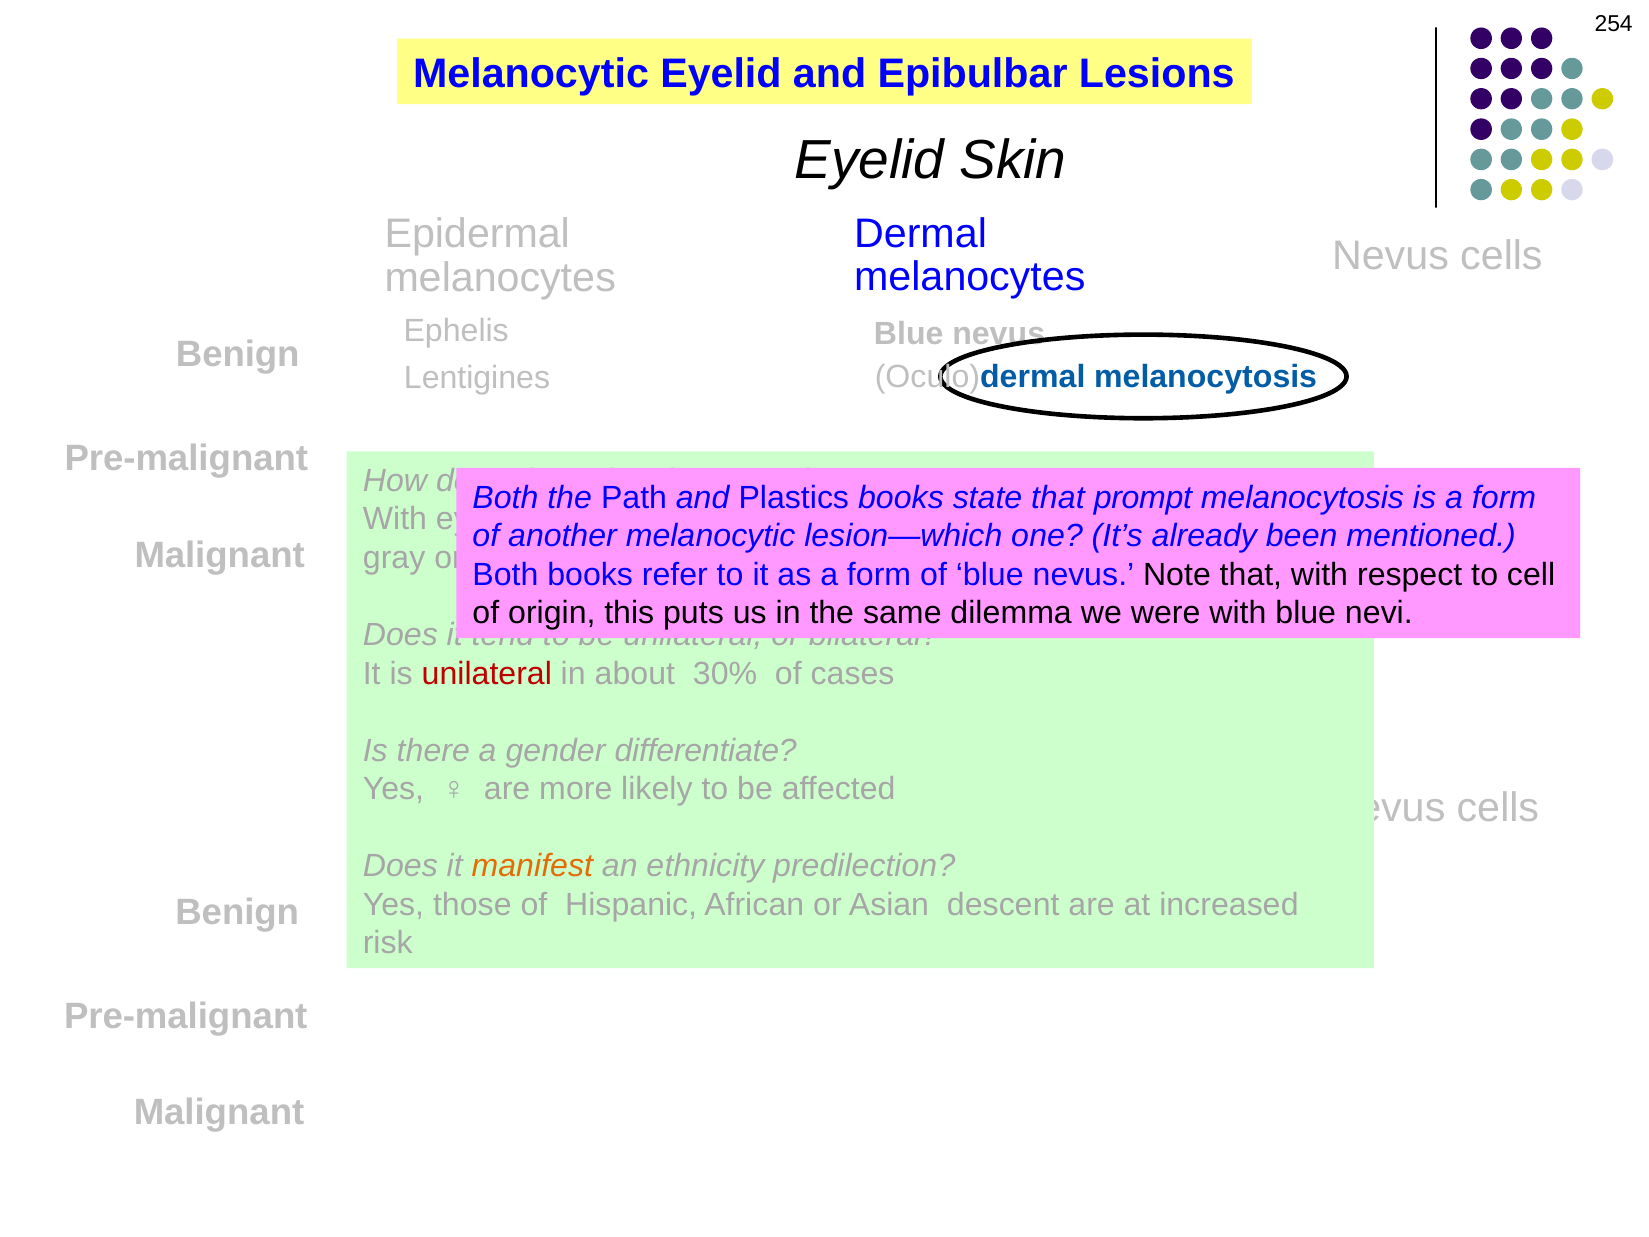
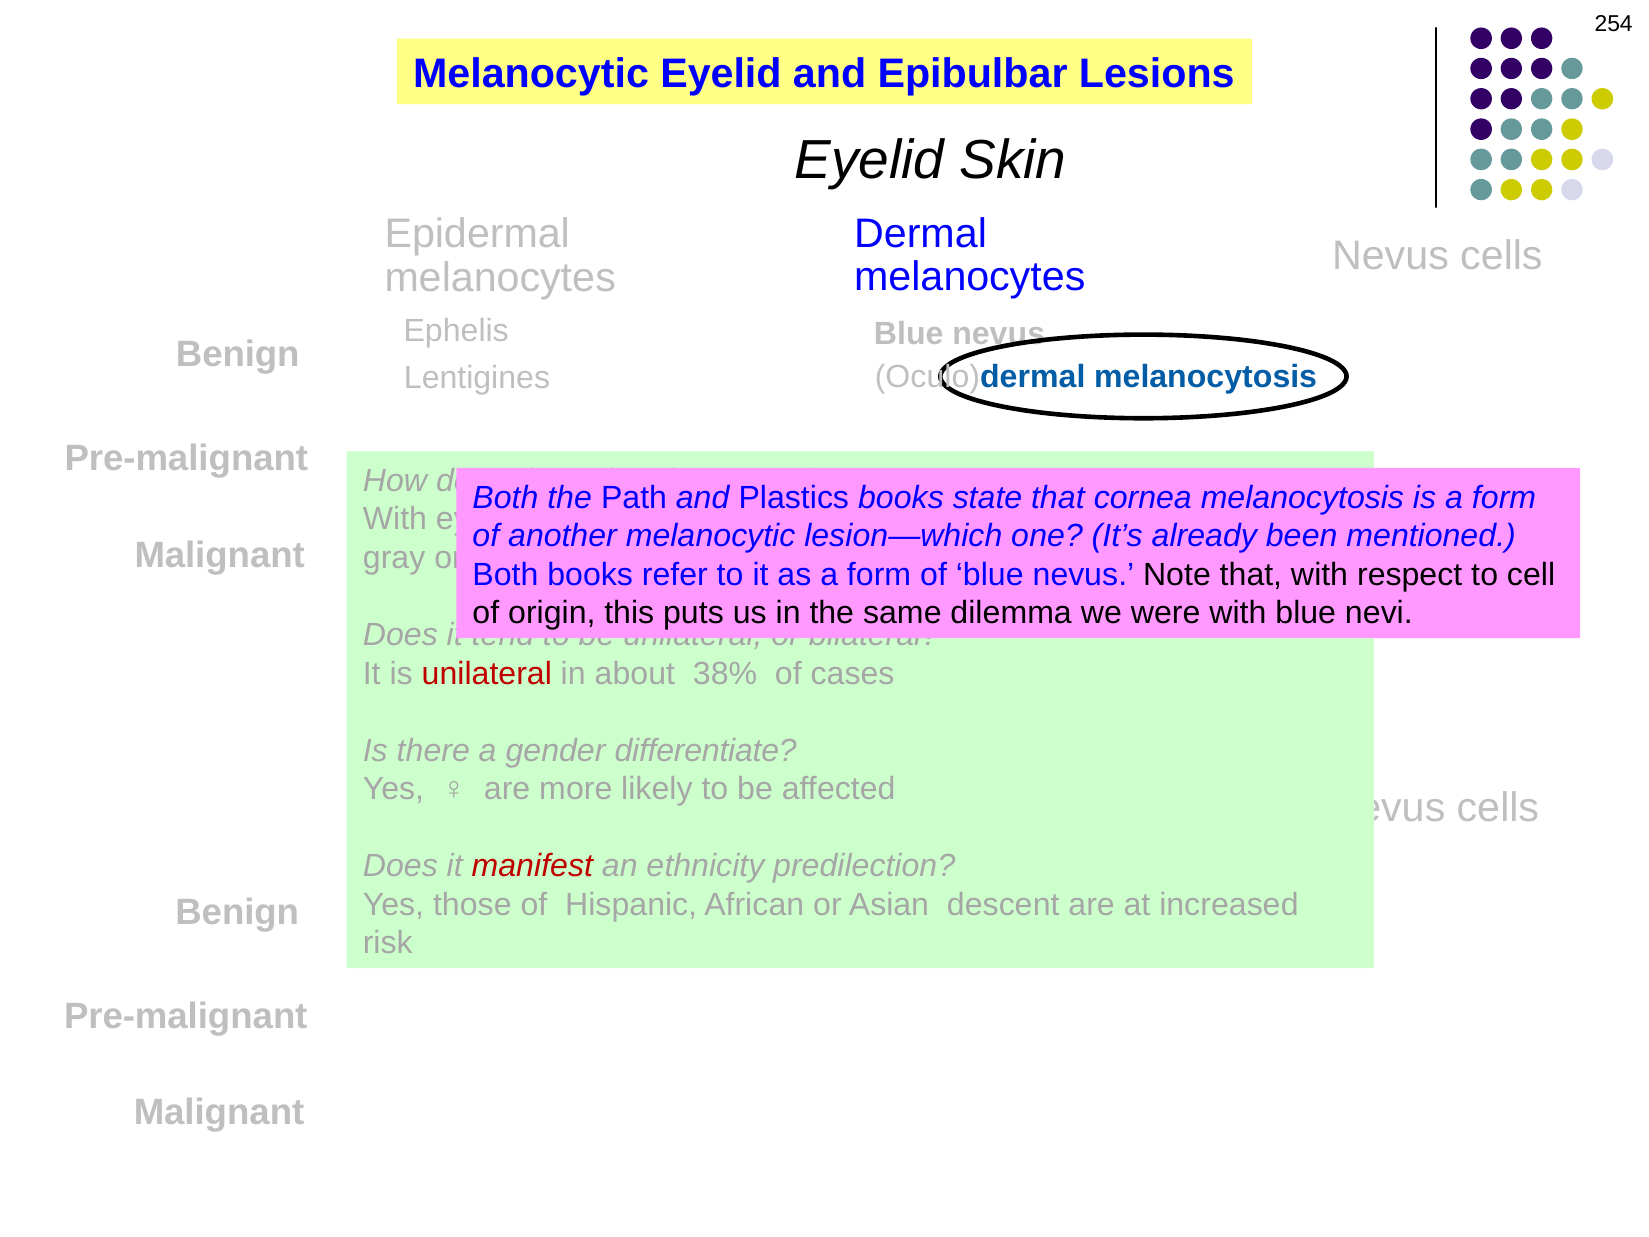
prompt: prompt -> cornea
30%: 30% -> 38%
manifest colour: orange -> red
